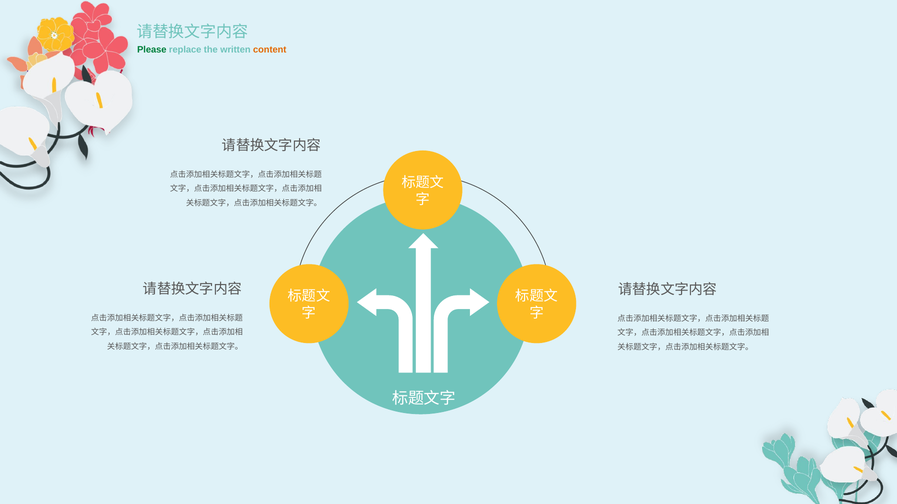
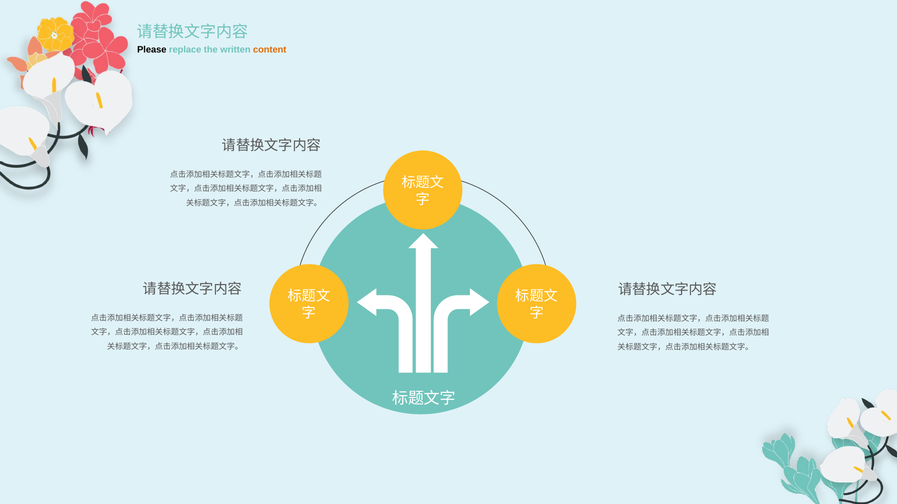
Please colour: green -> black
